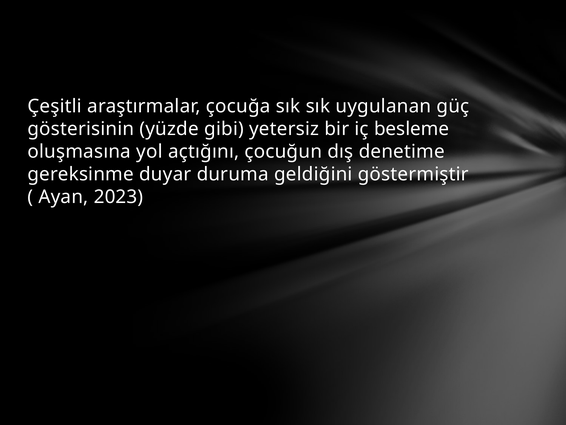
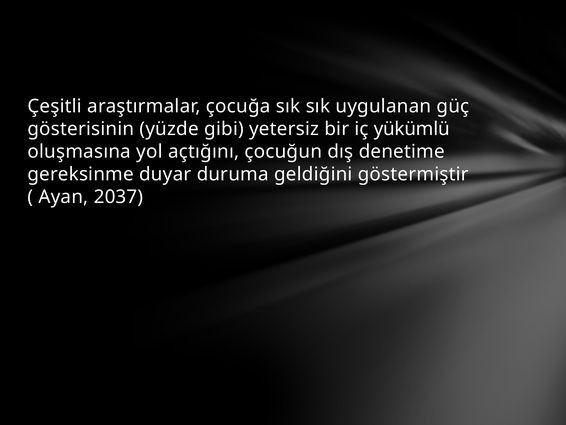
besleme: besleme -> yükümlü
2023: 2023 -> 2037
